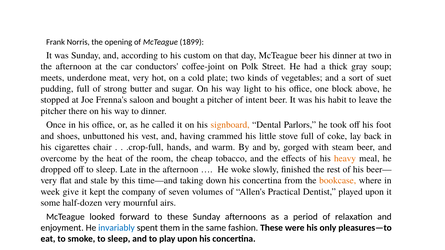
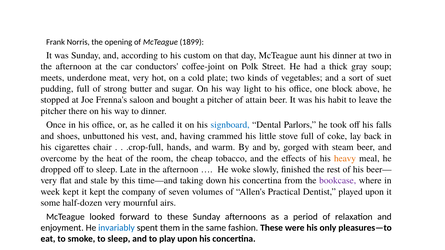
McTeague beer: beer -> aunt
intent: intent -> attain
signboard colour: orange -> blue
foot: foot -> falls
bookcase colour: orange -> purple
week give: give -> kept
